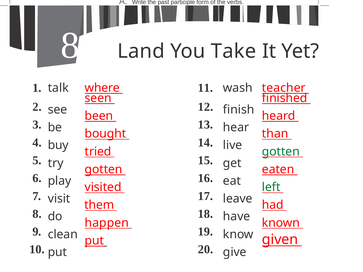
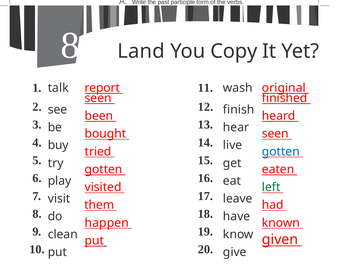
Take: Take -> Copy
where: where -> report
teacher: teacher -> original
than at (275, 134): than -> seen
gotten at (281, 152) colour: green -> blue
